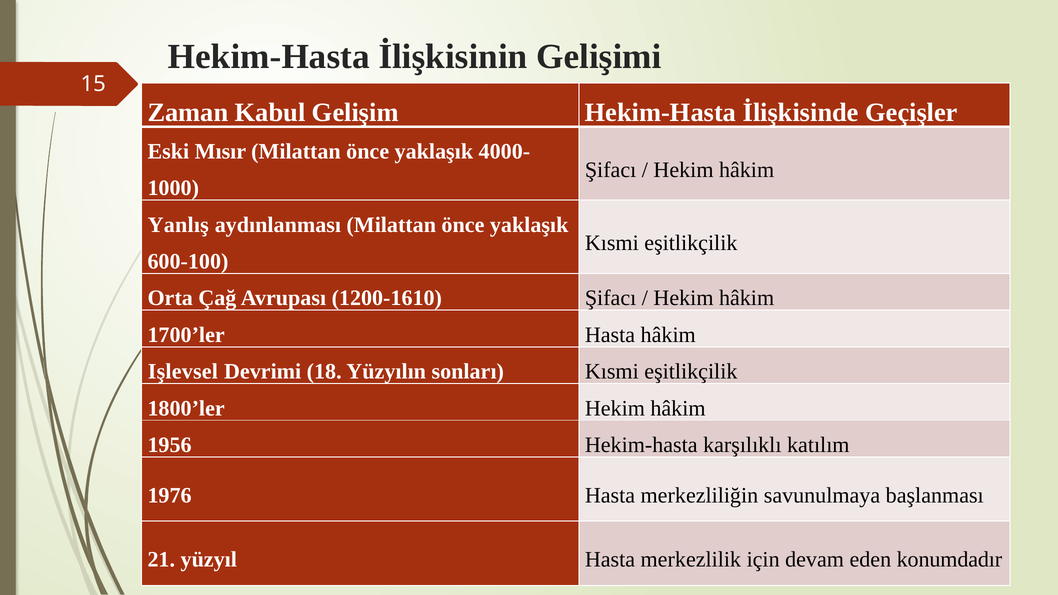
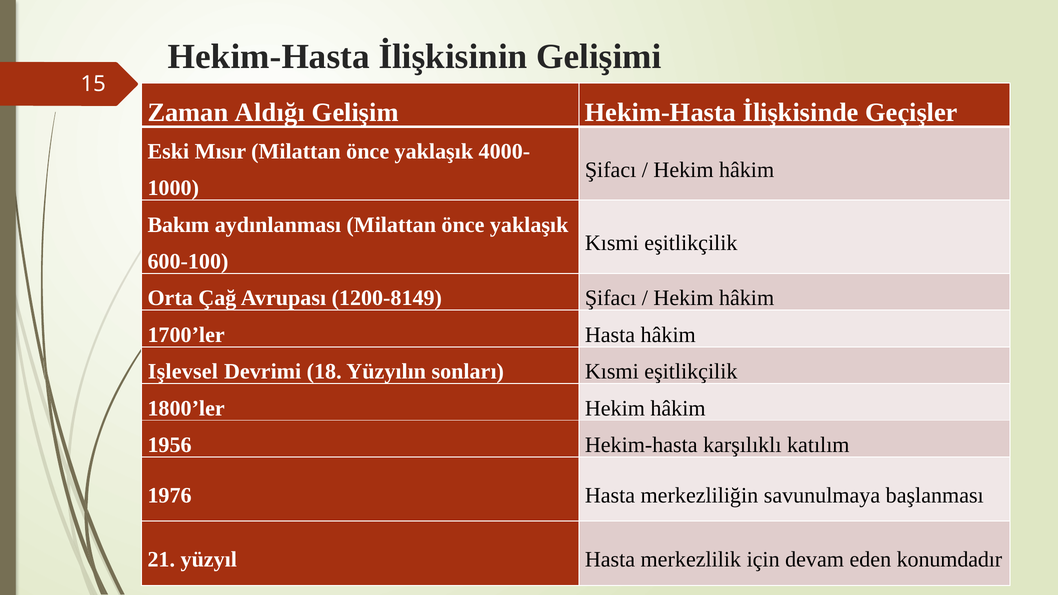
Kabul: Kabul -> Aldığı
Yanlış: Yanlış -> Bakım
1200-1610: 1200-1610 -> 1200-8149
